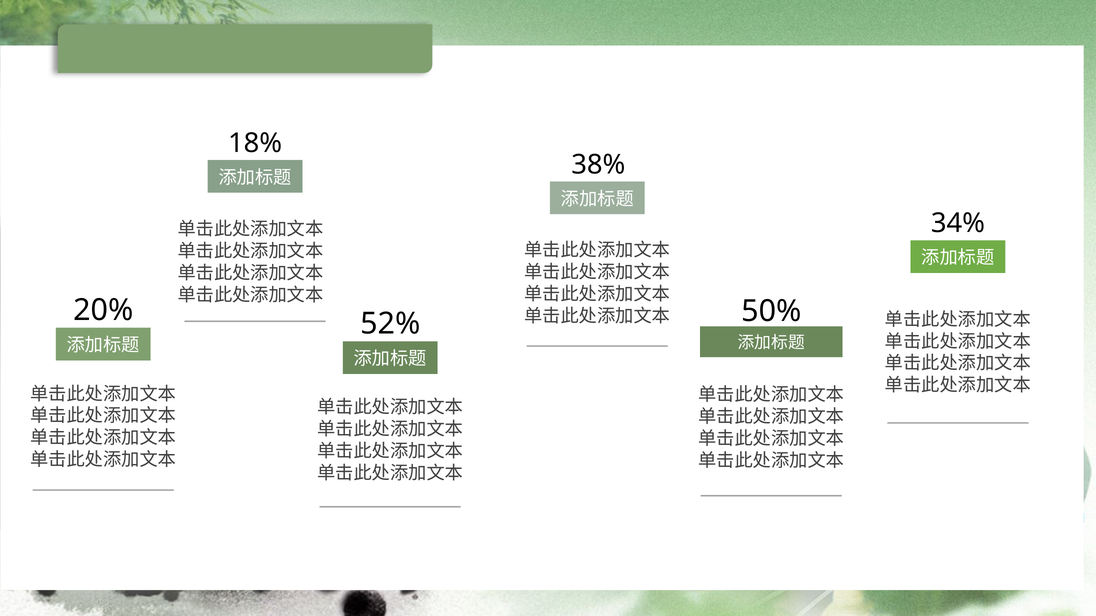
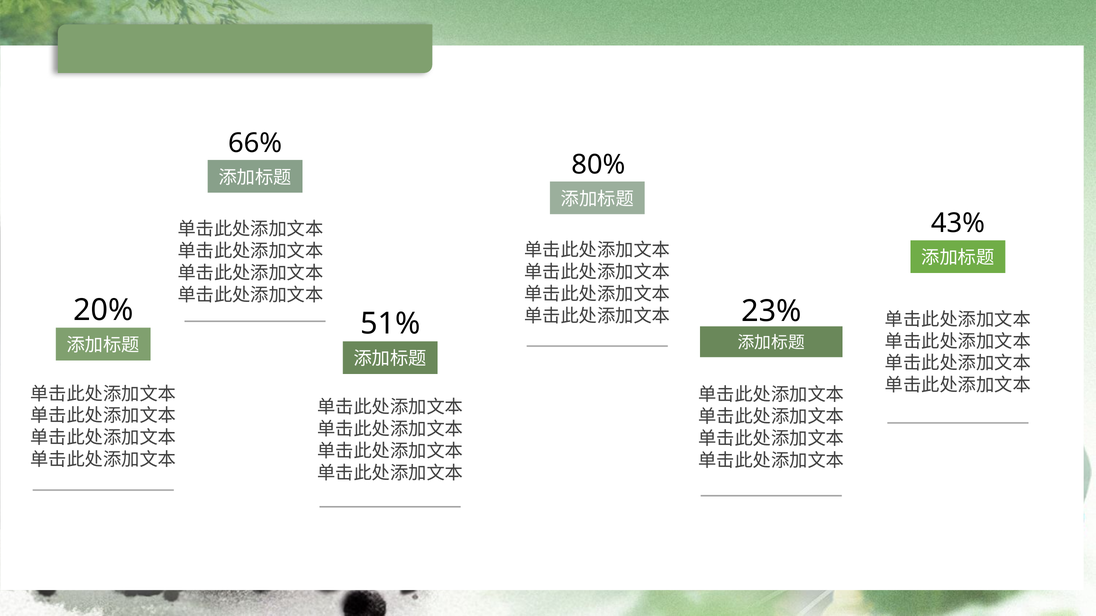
18%: 18% -> 66%
38%: 38% -> 80%
34%: 34% -> 43%
50%: 50% -> 23%
52%: 52% -> 51%
